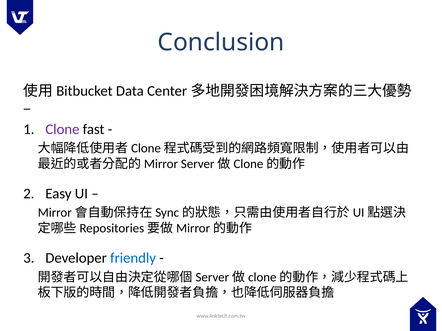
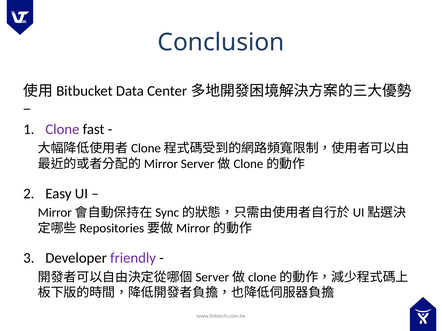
friendly colour: blue -> purple
